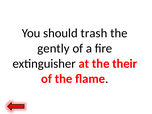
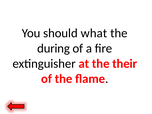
trash: trash -> what
gently: gently -> during
